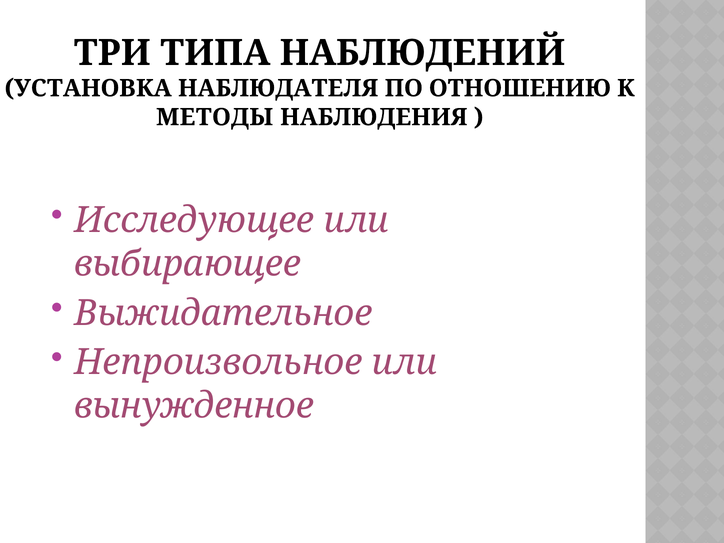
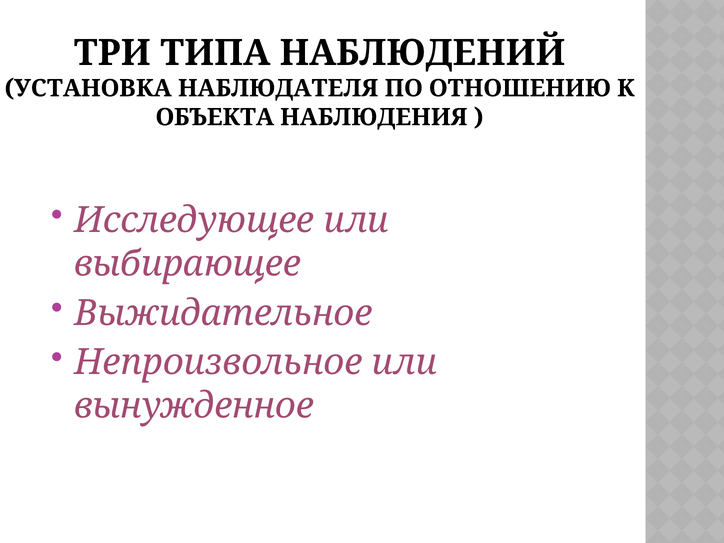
МЕТОДЫ: МЕТОДЫ -> ОБЪЕКТА
